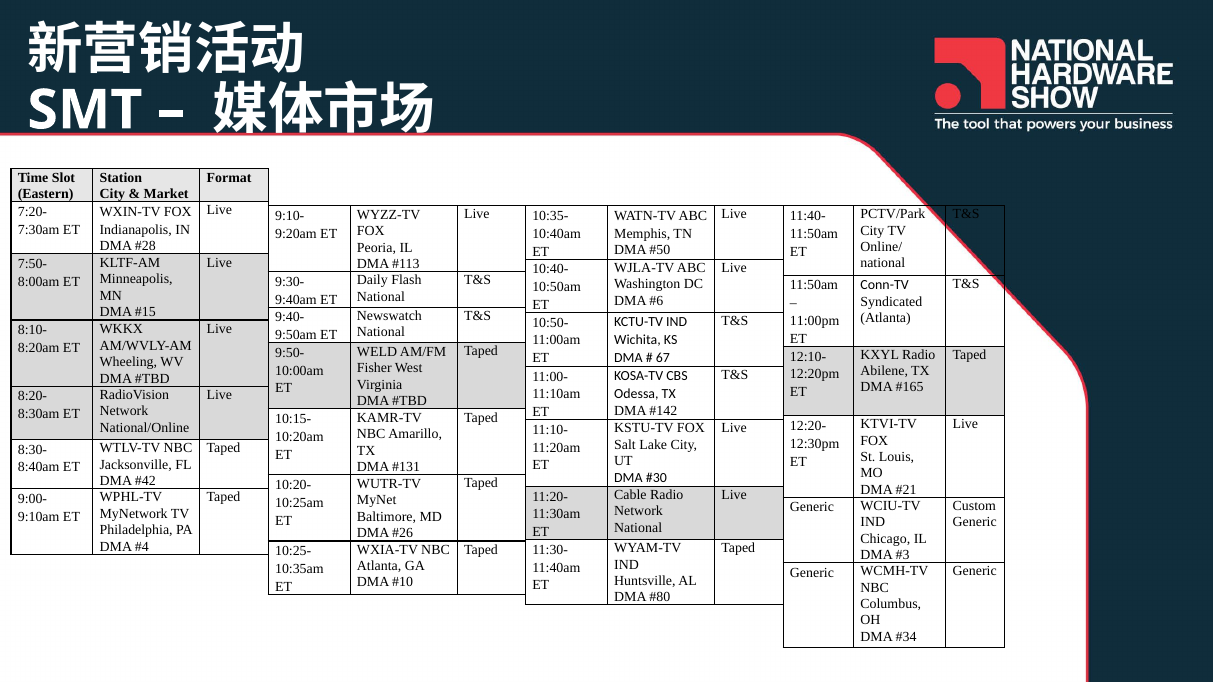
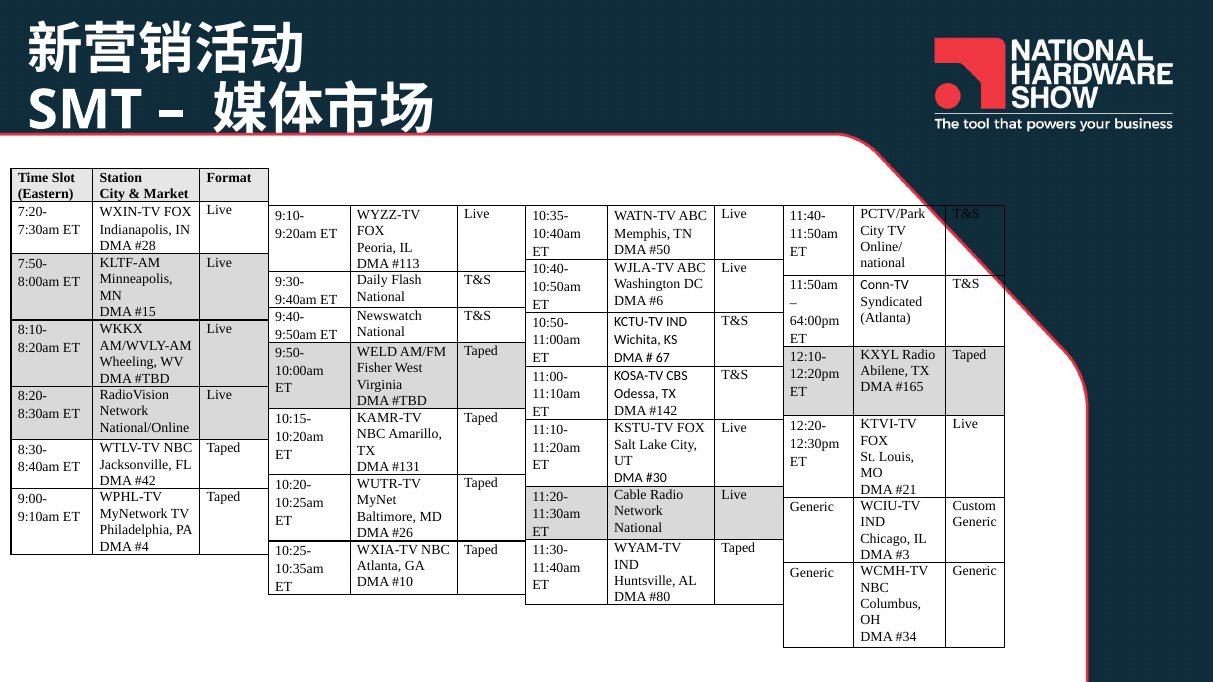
11:00pm: 11:00pm -> 64:00pm
